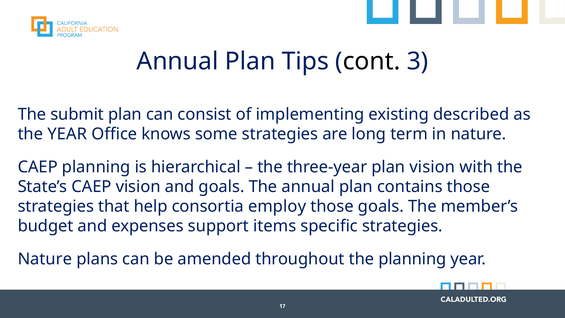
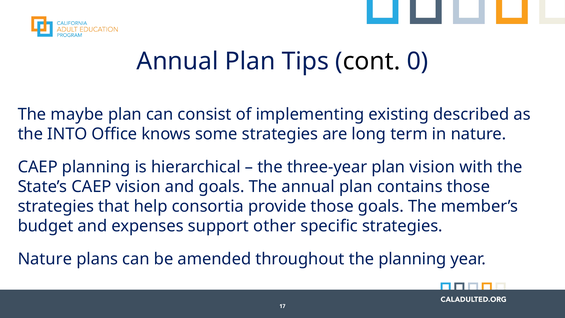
3: 3 -> 0
submit: submit -> maybe
the YEAR: YEAR -> INTO
employ: employ -> provide
items: items -> other
